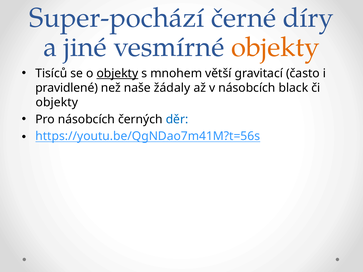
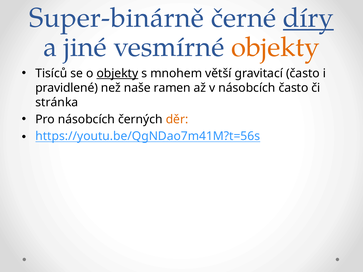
Super-pochází: Super-pochází -> Super-binárně
díry underline: none -> present
žádaly: žádaly -> ramen
násobcích black: black -> často
objekty at (57, 102): objekty -> stránka
děr colour: blue -> orange
